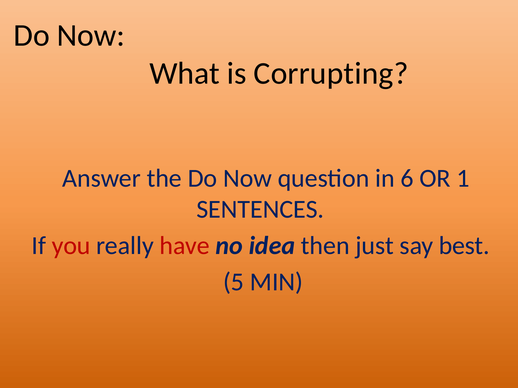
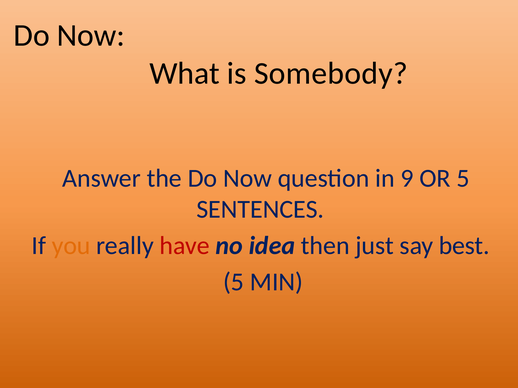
Corrupting: Corrupting -> Somebody
6: 6 -> 9
OR 1: 1 -> 5
you colour: red -> orange
